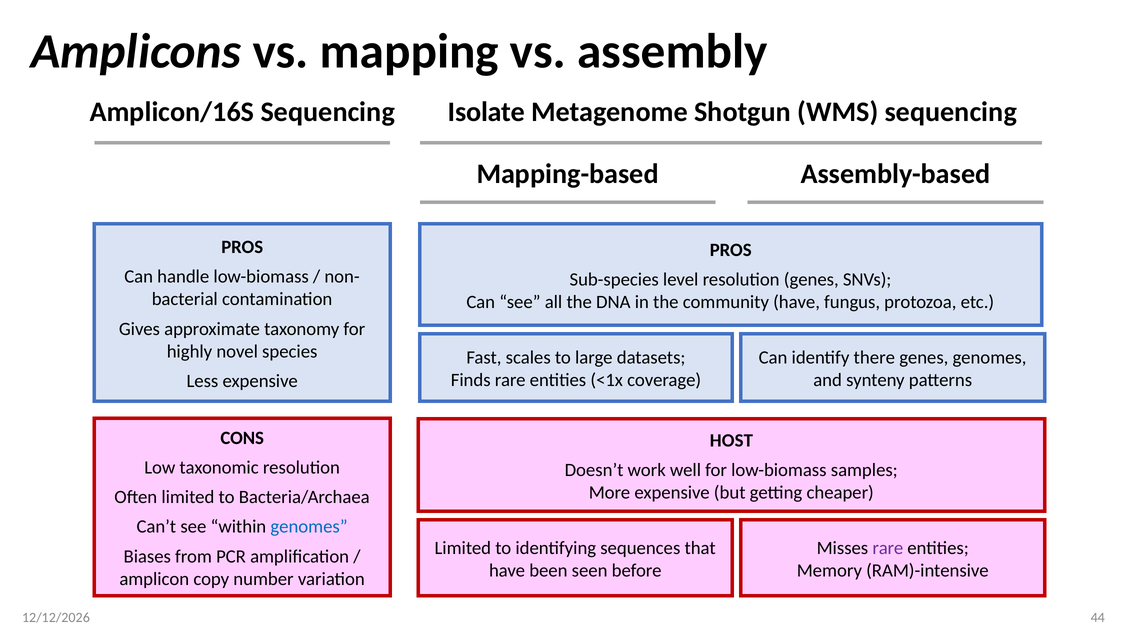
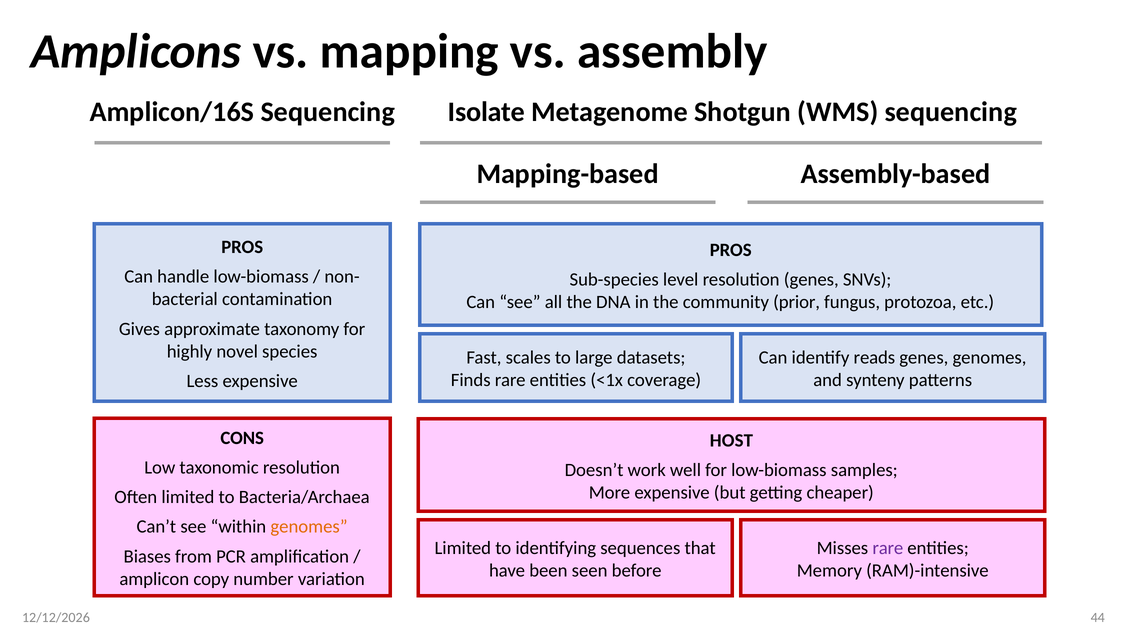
community have: have -> prior
there: there -> reads
genomes at (309, 527) colour: blue -> orange
